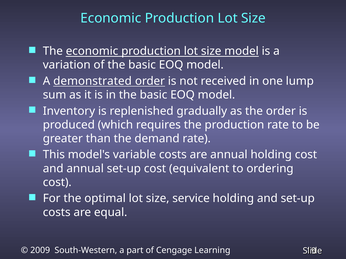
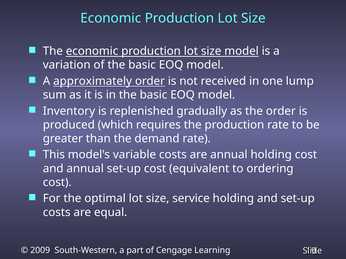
demonstrated: demonstrated -> approximately
